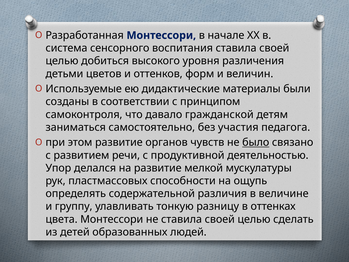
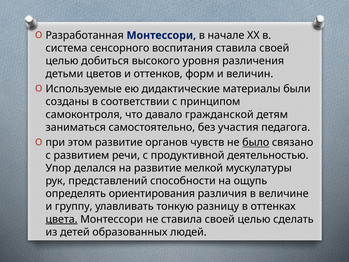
пластмассовых: пластмассовых -> представлений
содержательной: содержательной -> ориентирования
цвета underline: none -> present
